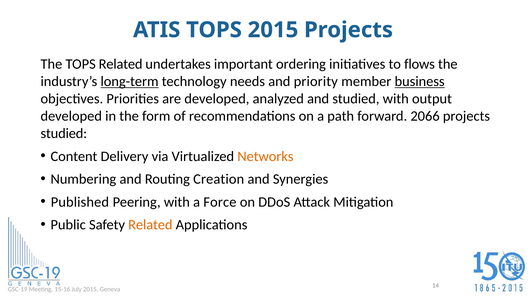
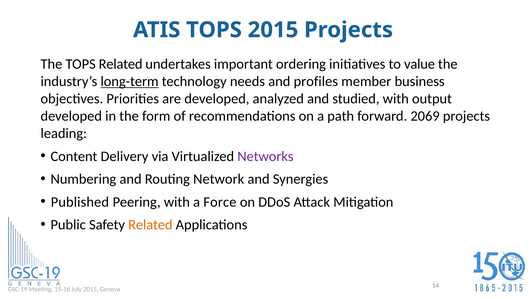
flows: flows -> value
priority: priority -> profiles
business underline: present -> none
2066: 2066 -> 2069
studied at (64, 134): studied -> leading
Networks colour: orange -> purple
Creation: Creation -> Network
